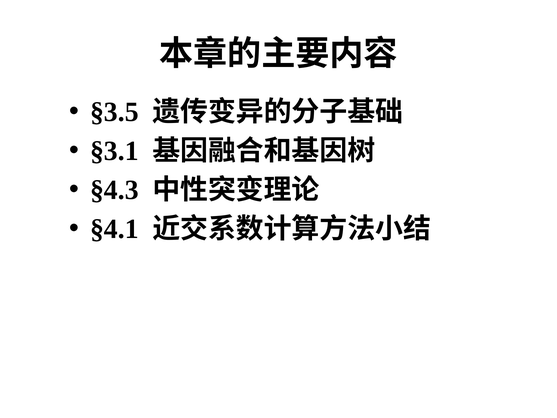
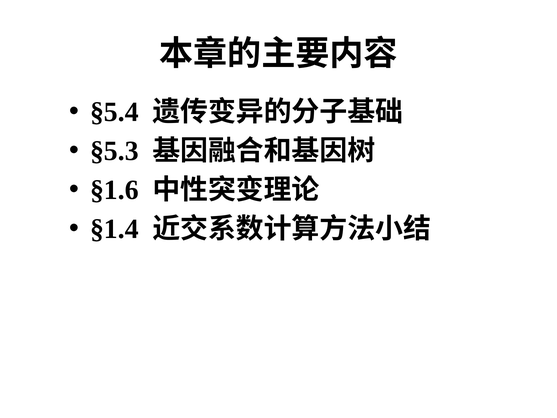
§3.5: §3.5 -> §5.4
§3.1: §3.1 -> §5.3
§4.3: §4.3 -> §1.6
§4.1: §4.1 -> §1.4
